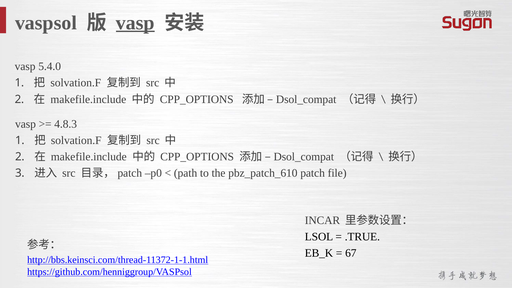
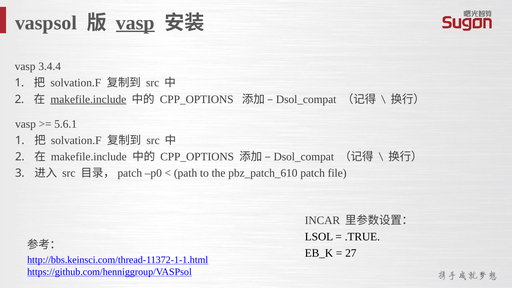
5.4.0: 5.4.0 -> 3.4.4
makefile.include at (88, 99) underline: none -> present
4.8.3: 4.8.3 -> 5.6.1
67: 67 -> 27
